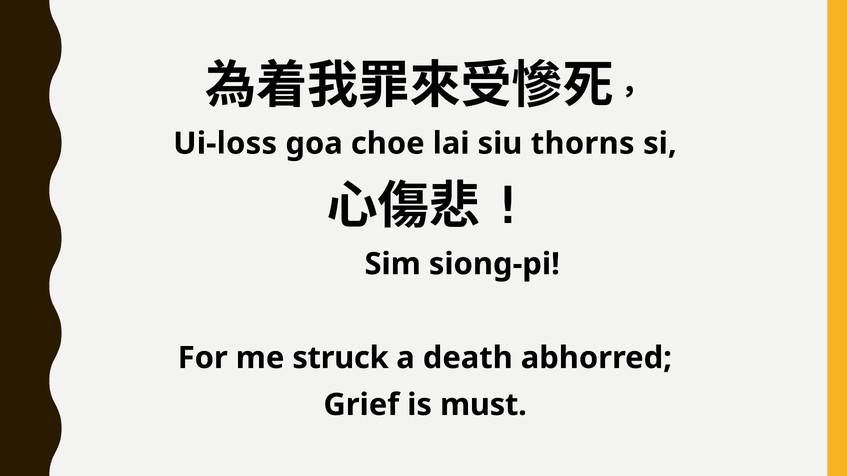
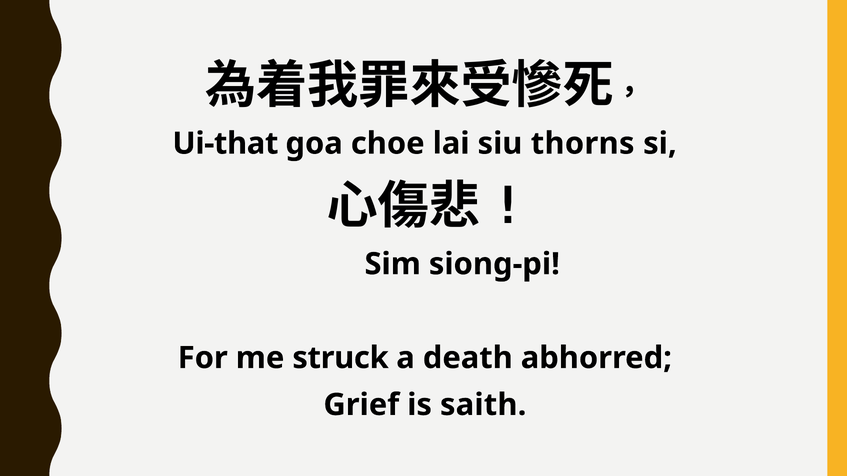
Ui-loss: Ui-loss -> Ui-that
must: must -> saith
